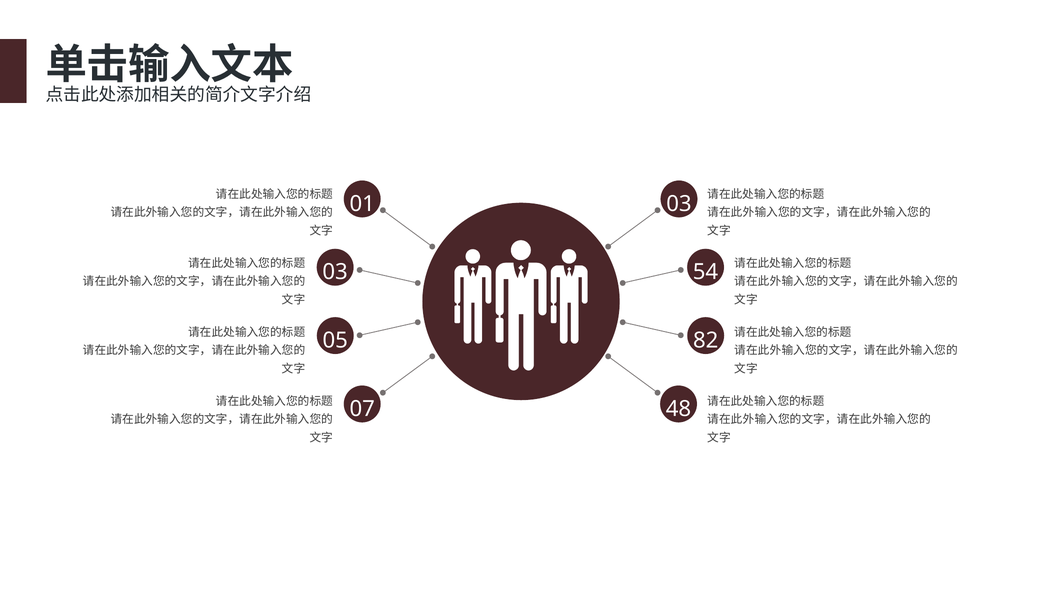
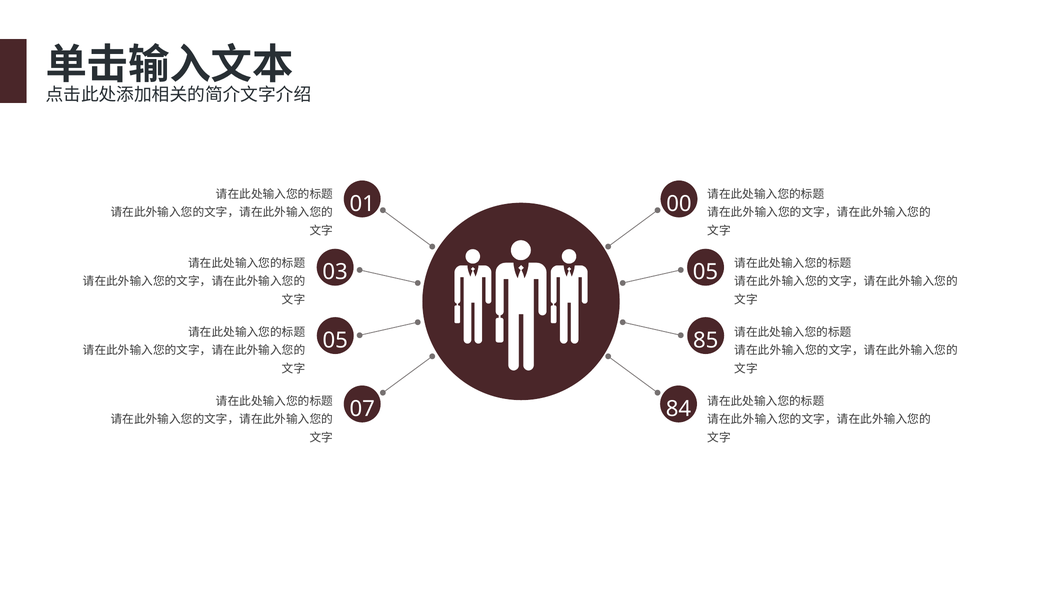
01 03: 03 -> 00
03 54: 54 -> 05
82: 82 -> 85
48: 48 -> 84
